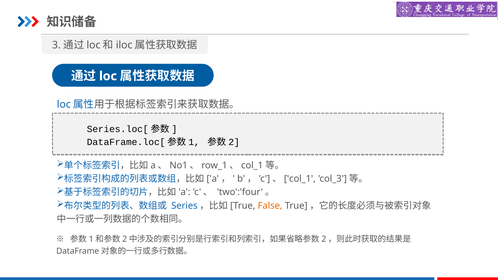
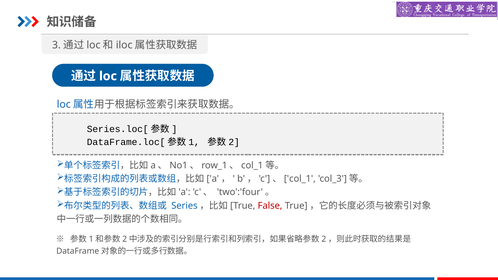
False colour: orange -> red
